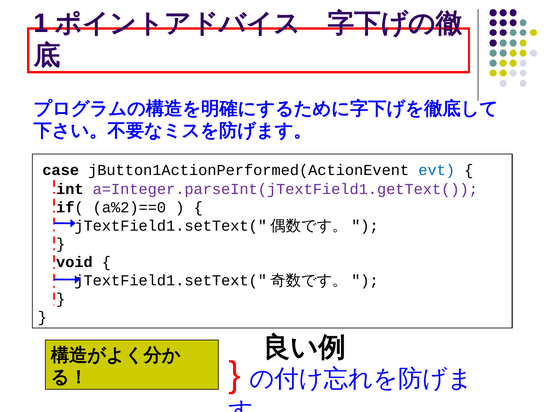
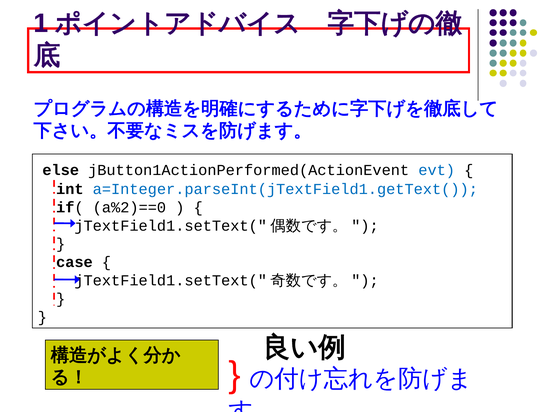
case: case -> else
a=Integer.parseInt(jTextField1.getText( colour: purple -> blue
void: void -> case
